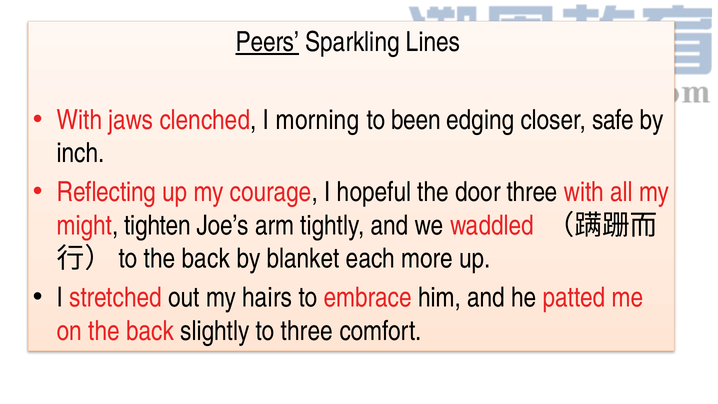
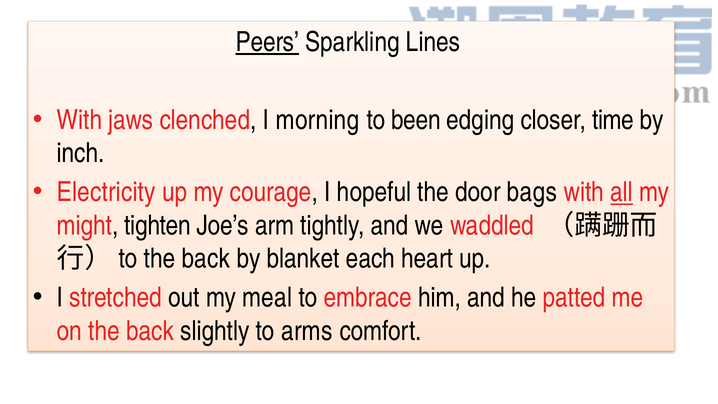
safe: safe -> time
Reflecting: Reflecting -> Electricity
door three: three -> bags
all underline: none -> present
more: more -> heart
hairs: hairs -> meal
to three: three -> arms
